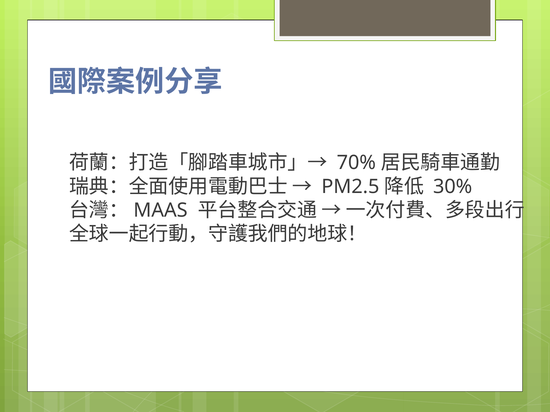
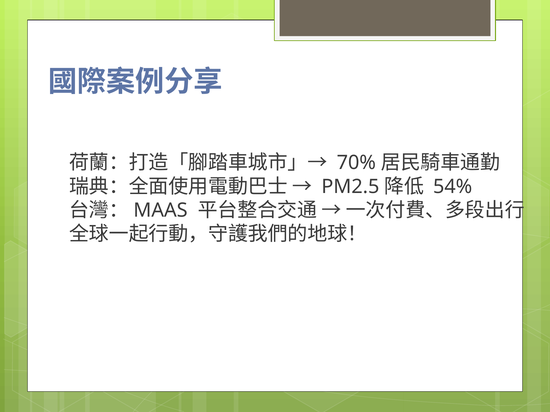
30%: 30% -> 54%
